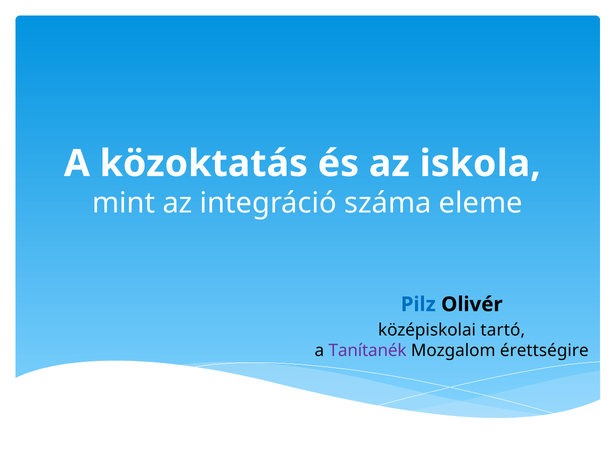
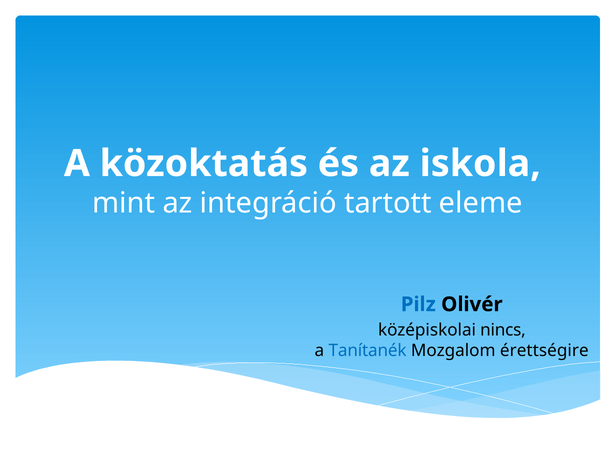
száma: száma -> tartott
tartó: tartó -> nincs
Tanítanék colour: purple -> blue
